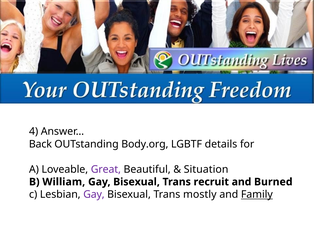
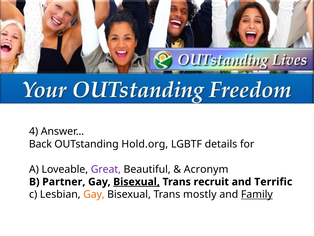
Body.org: Body.org -> Hold.org
Situation: Situation -> Acronym
William: William -> Partner
Bisexual at (137, 181) underline: none -> present
Burned: Burned -> Terrific
Gay at (94, 194) colour: purple -> orange
